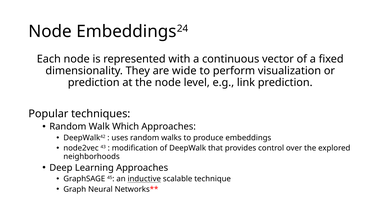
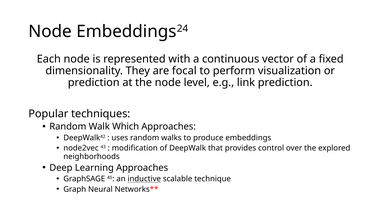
wide: wide -> focal
